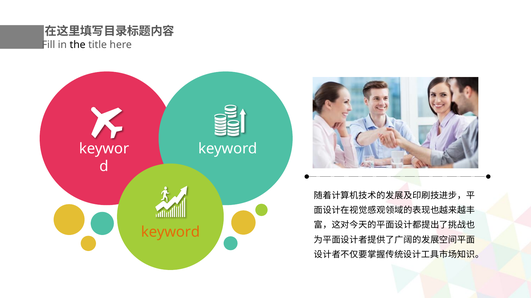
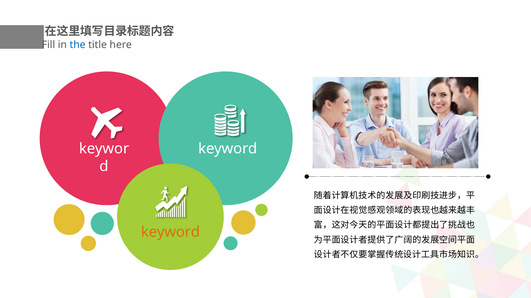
the colour: black -> blue
